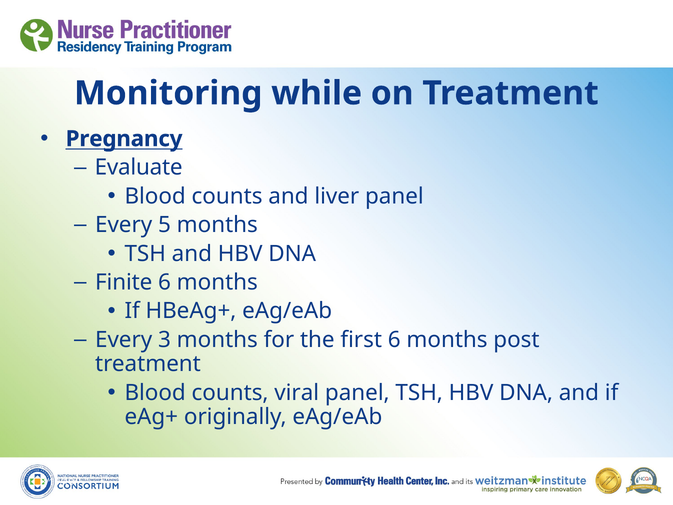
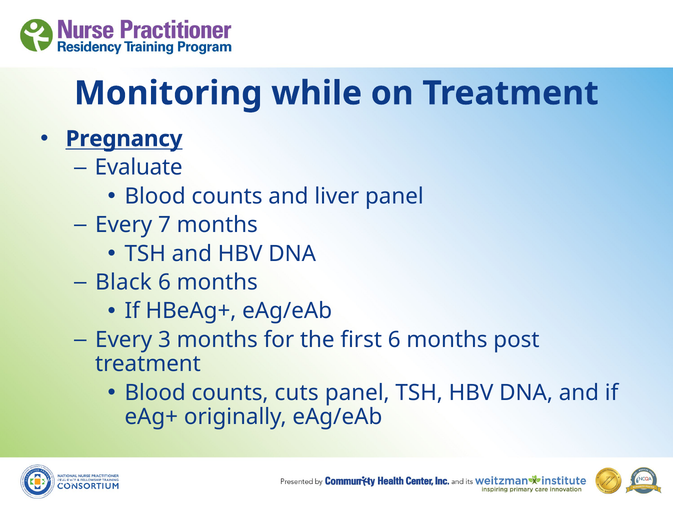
5: 5 -> 7
Finite: Finite -> Black
viral: viral -> cuts
